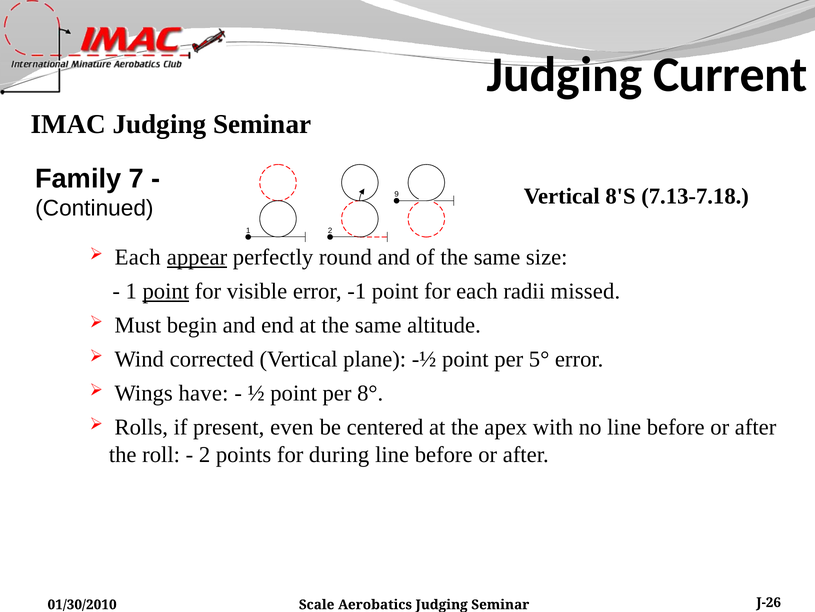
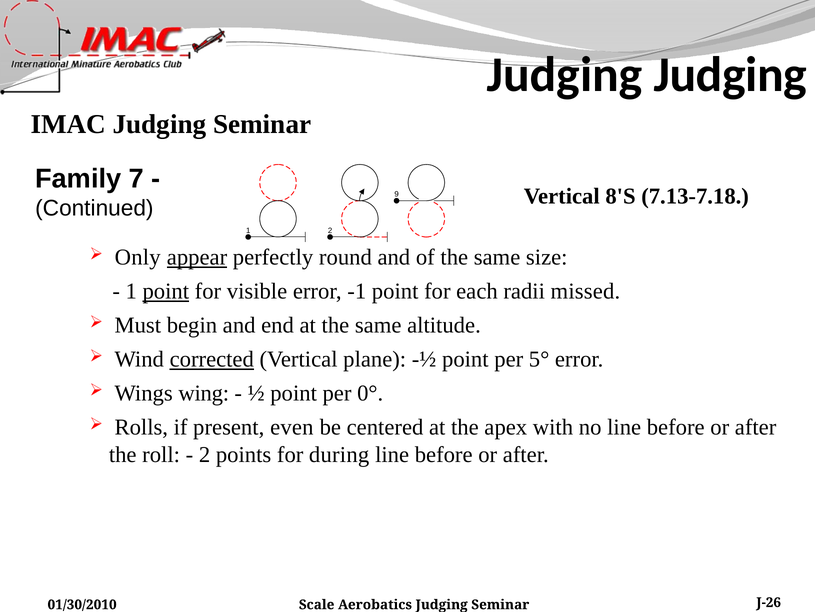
Judging Current: Current -> Judging
Each at (138, 257): Each -> Only
corrected underline: none -> present
have: have -> wing
8°: 8° -> 0°
